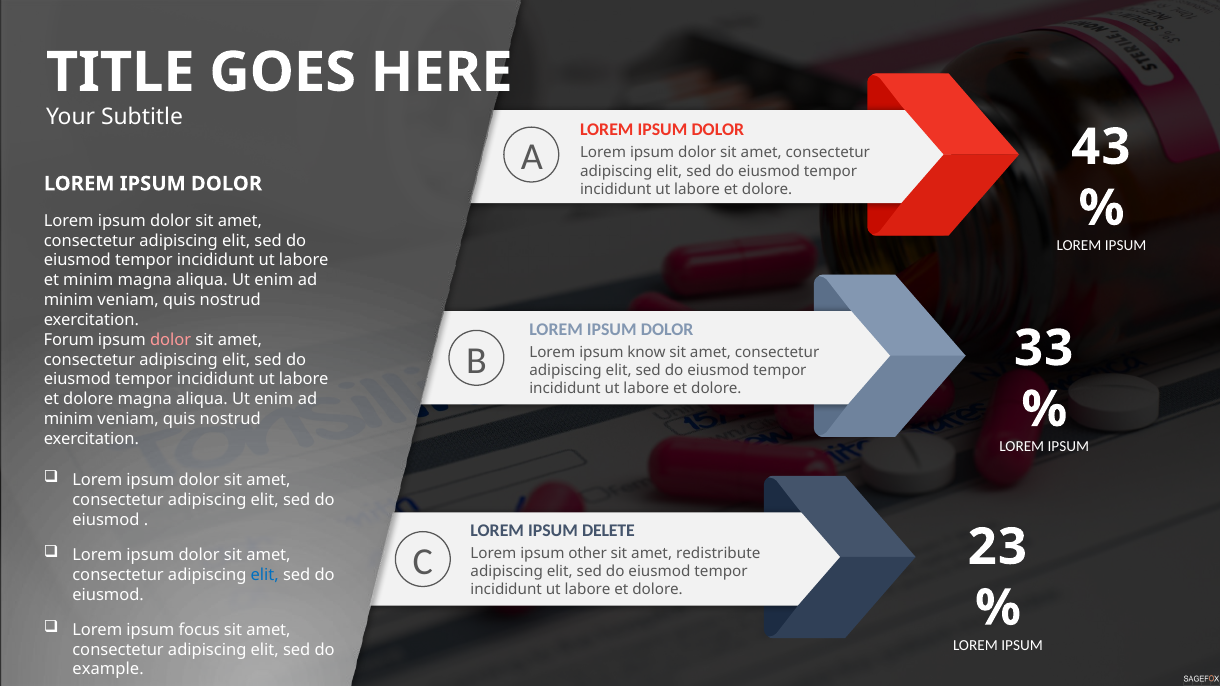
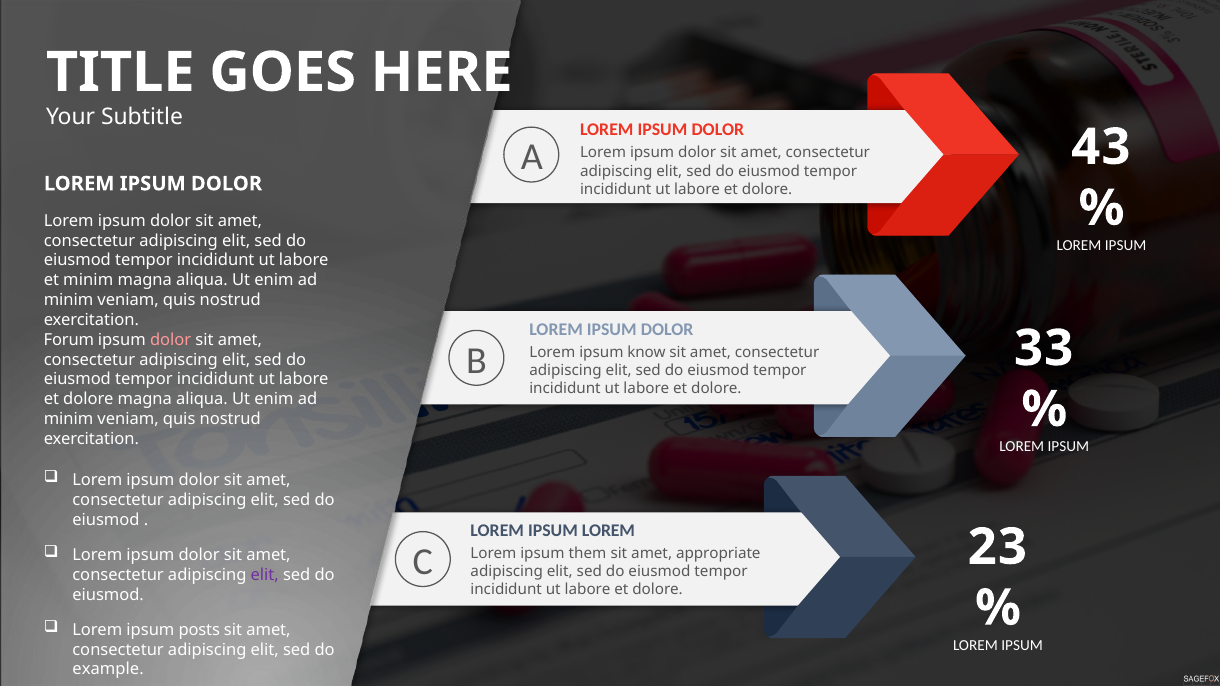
IPSUM DELETE: DELETE -> LOREM
other: other -> them
redistribute: redistribute -> appropriate
elit at (265, 575) colour: blue -> purple
focus: focus -> posts
